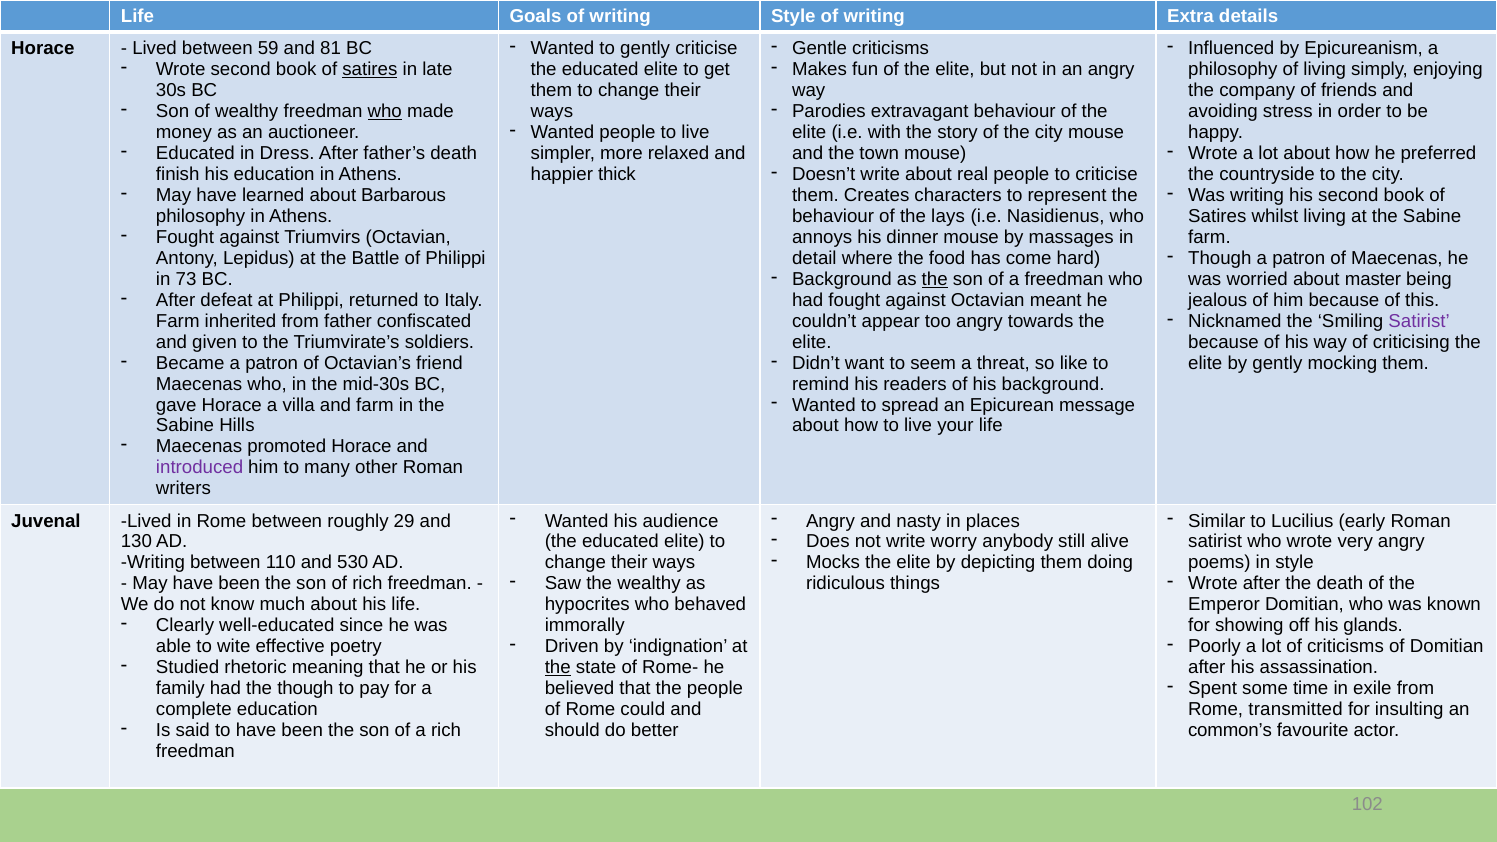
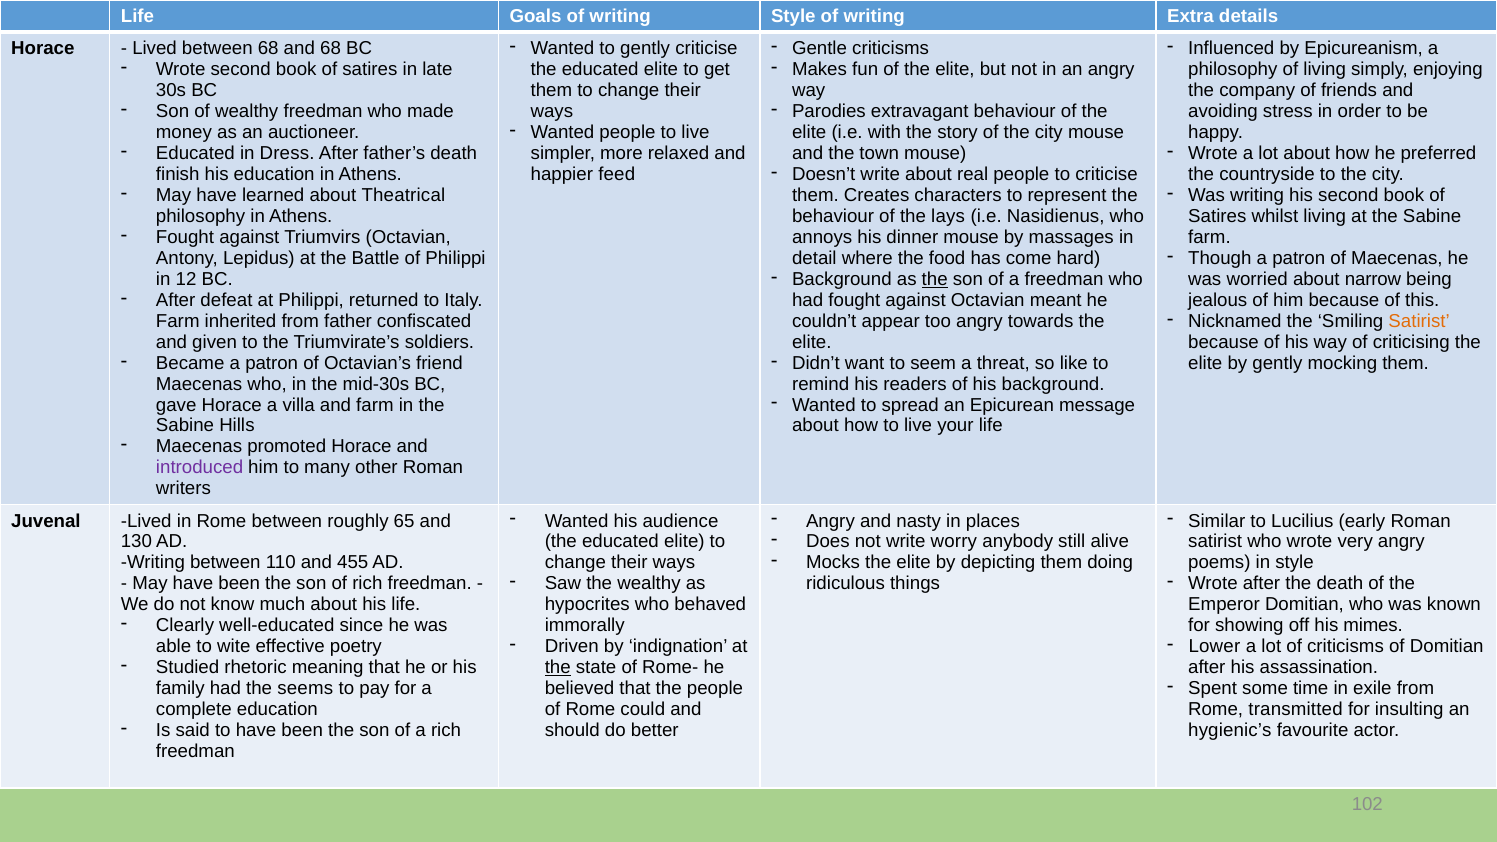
between 59: 59 -> 68
and 81: 81 -> 68
satires at (370, 70) underline: present -> none
who at (385, 112) underline: present -> none
thick: thick -> feed
Barbarous: Barbarous -> Theatrical
73: 73 -> 12
master: master -> narrow
Satirist at (1419, 321) colour: purple -> orange
29: 29 -> 65
530: 530 -> 455
glands: glands -> mimes
Poorly: Poorly -> Lower
the though: though -> seems
common’s: common’s -> hygienic’s
